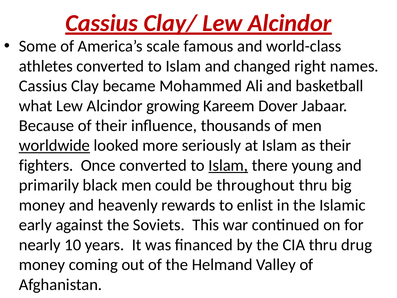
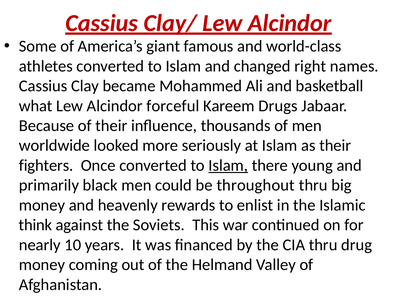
scale: scale -> giant
growing: growing -> forceful
Dover: Dover -> Drugs
worldwide underline: present -> none
early: early -> think
